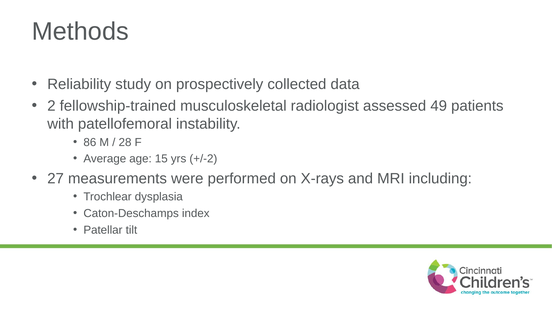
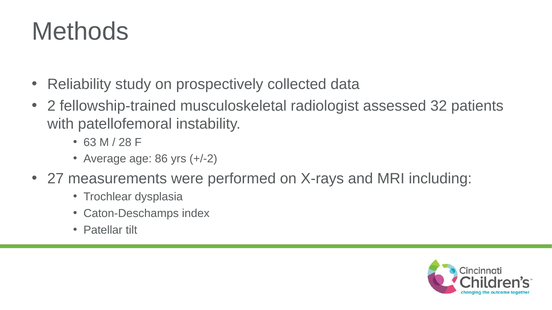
49: 49 -> 32
86: 86 -> 63
15: 15 -> 86
